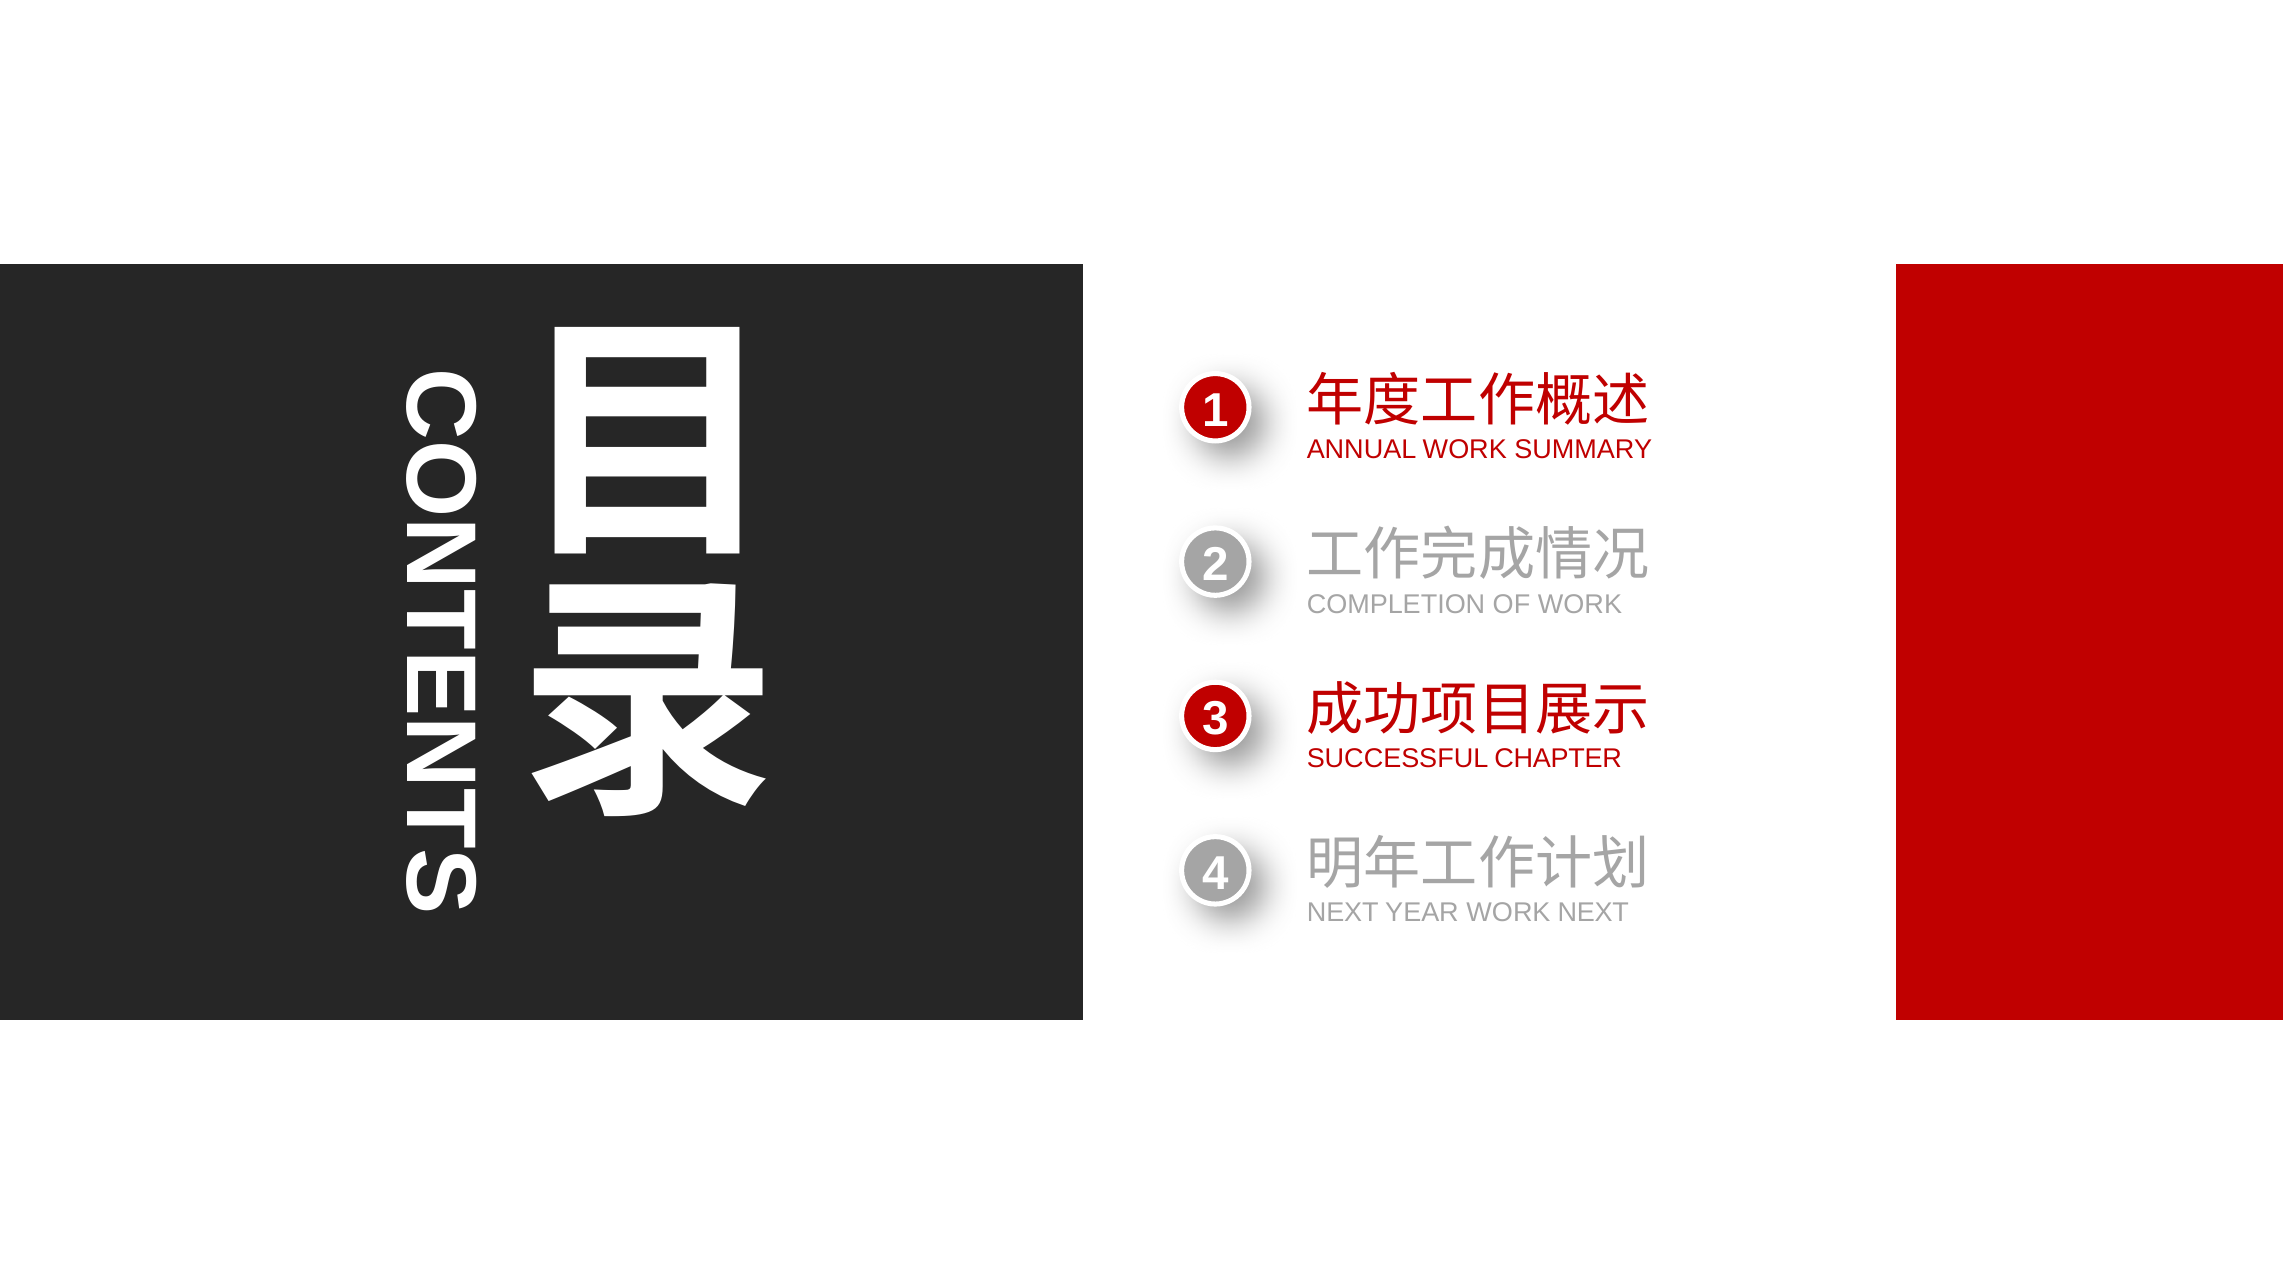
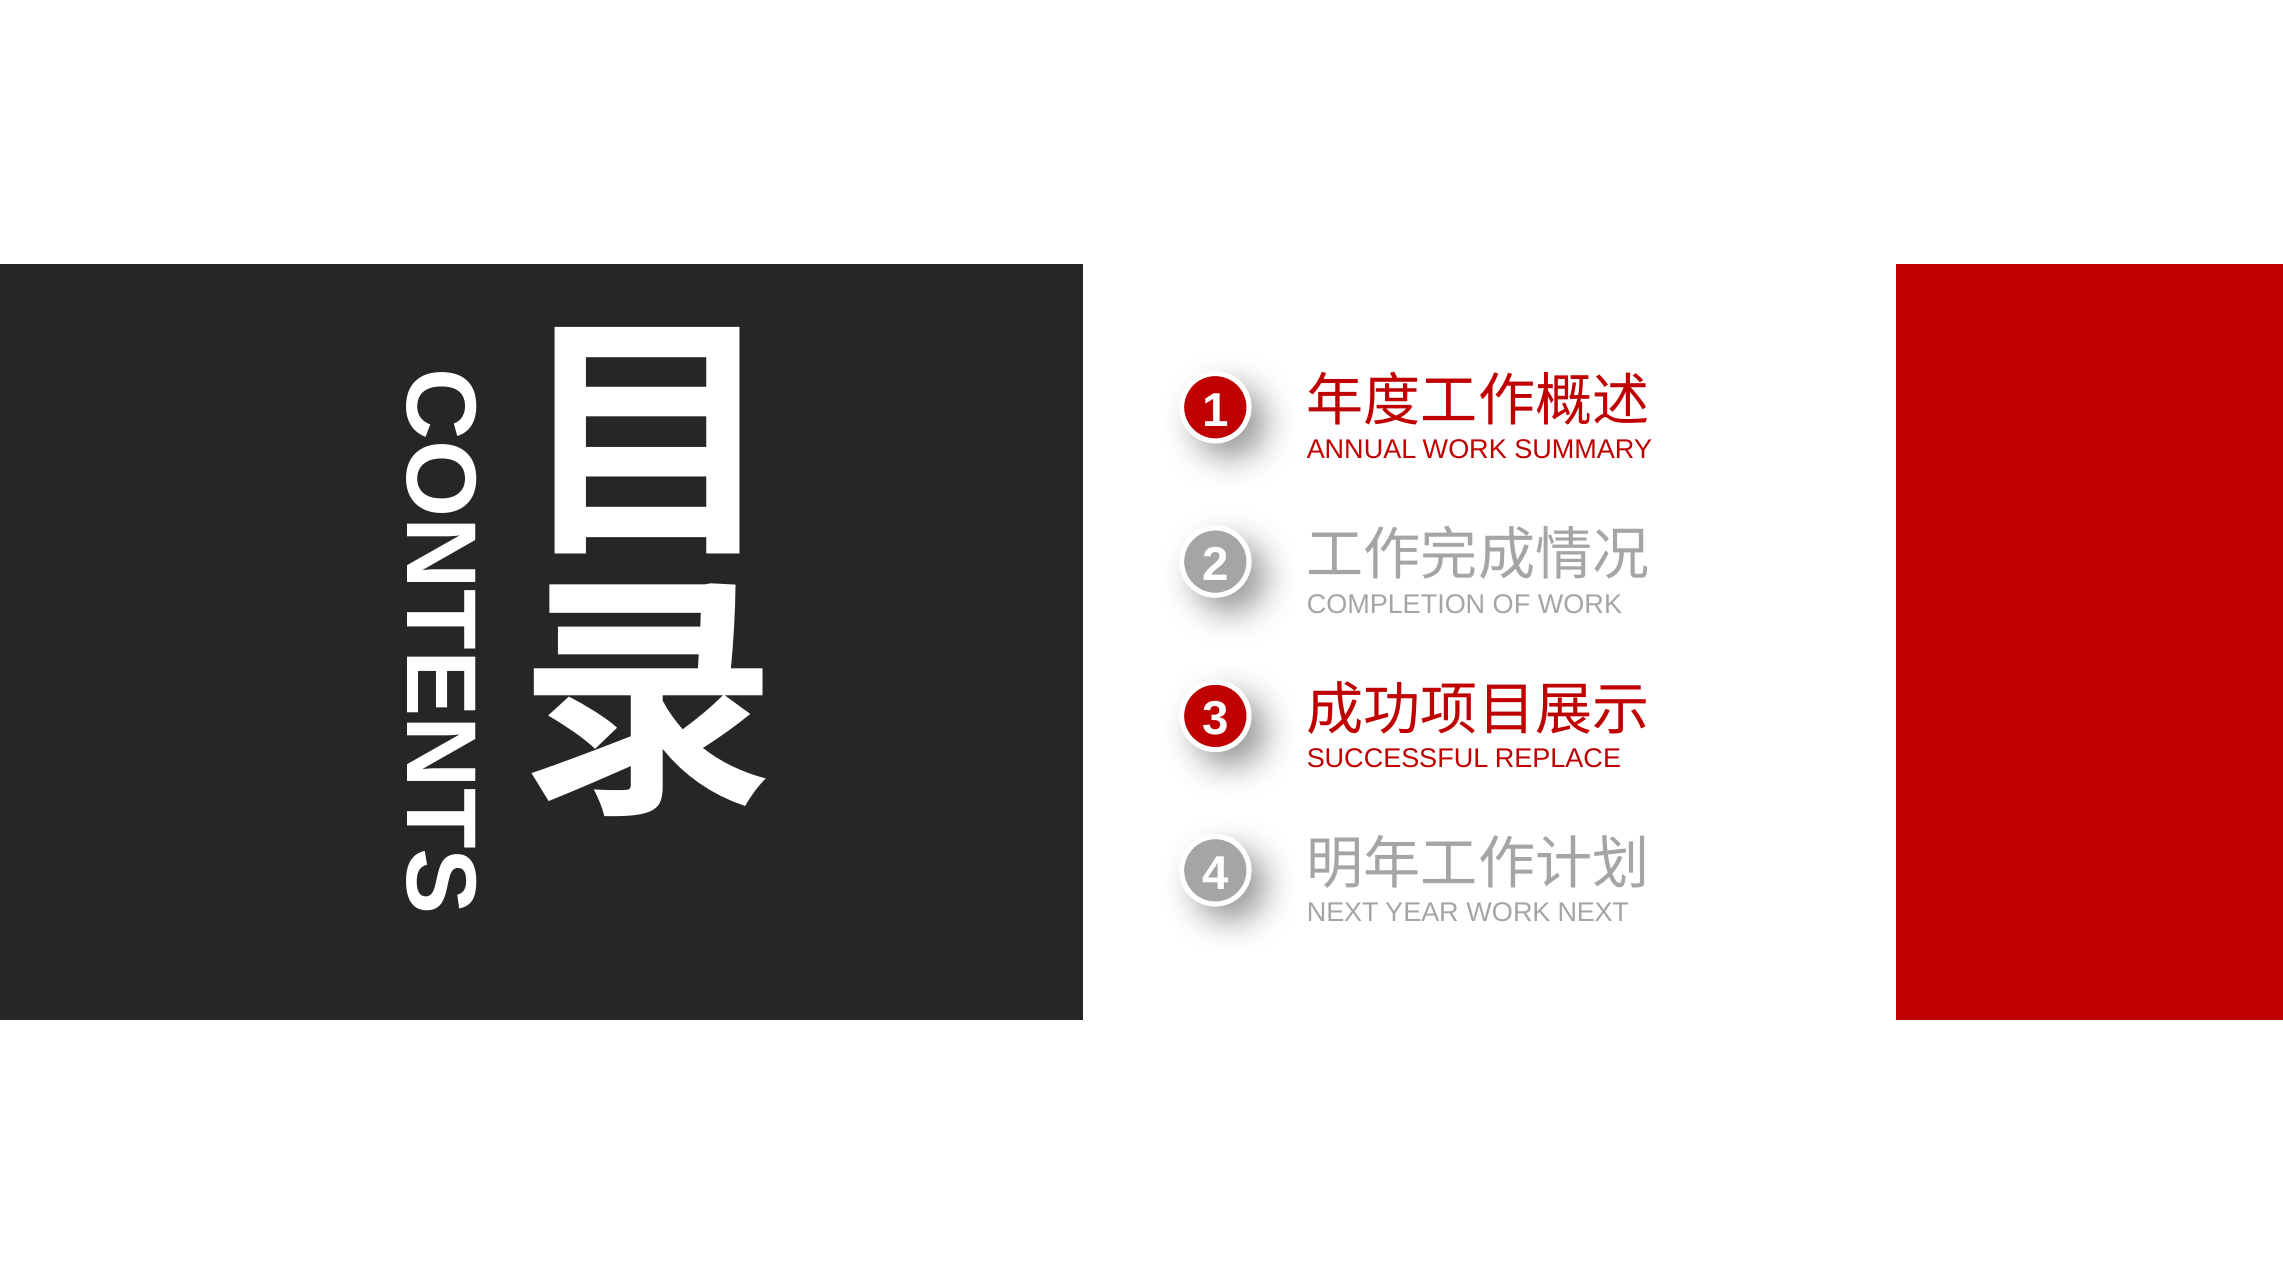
CHAPTER: CHAPTER -> REPLACE
